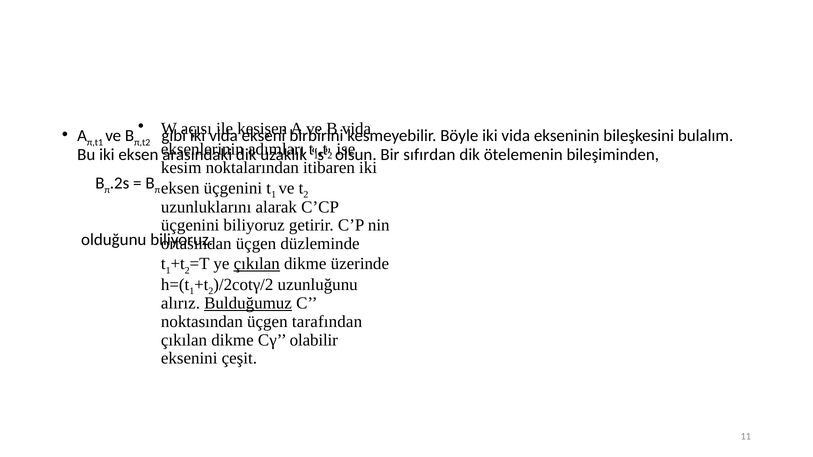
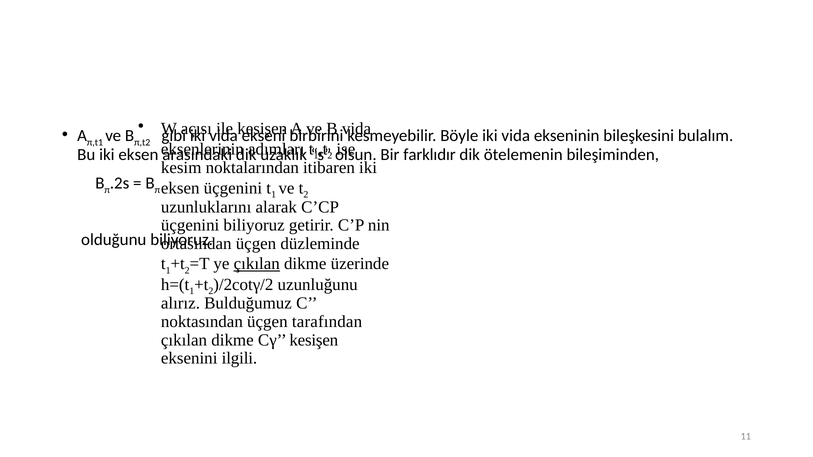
sıfırdan: sıfırdan -> farklıdır
Bulduğumuz underline: present -> none
Cγ olabilir: olabilir -> kesişen
çeşit: çeşit -> ilgili
